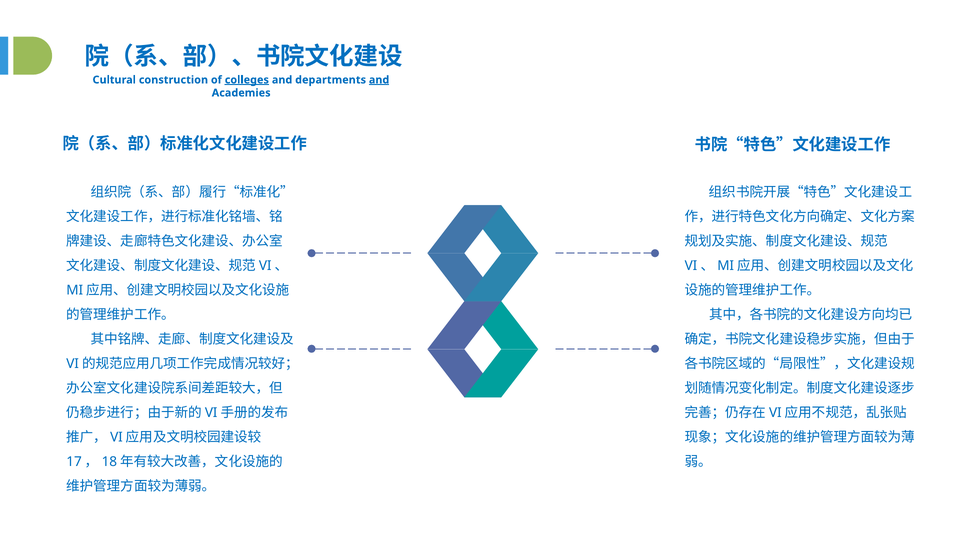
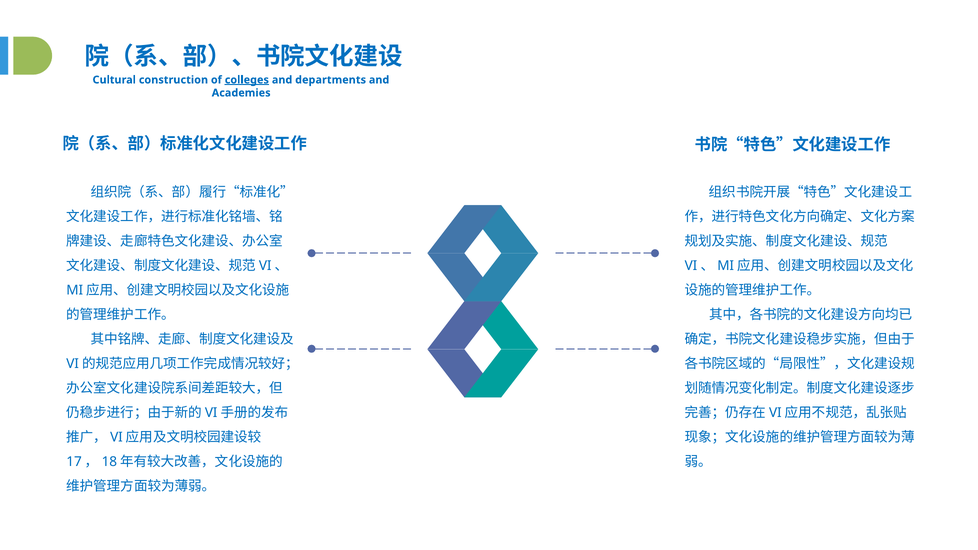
and at (379, 80) underline: present -> none
